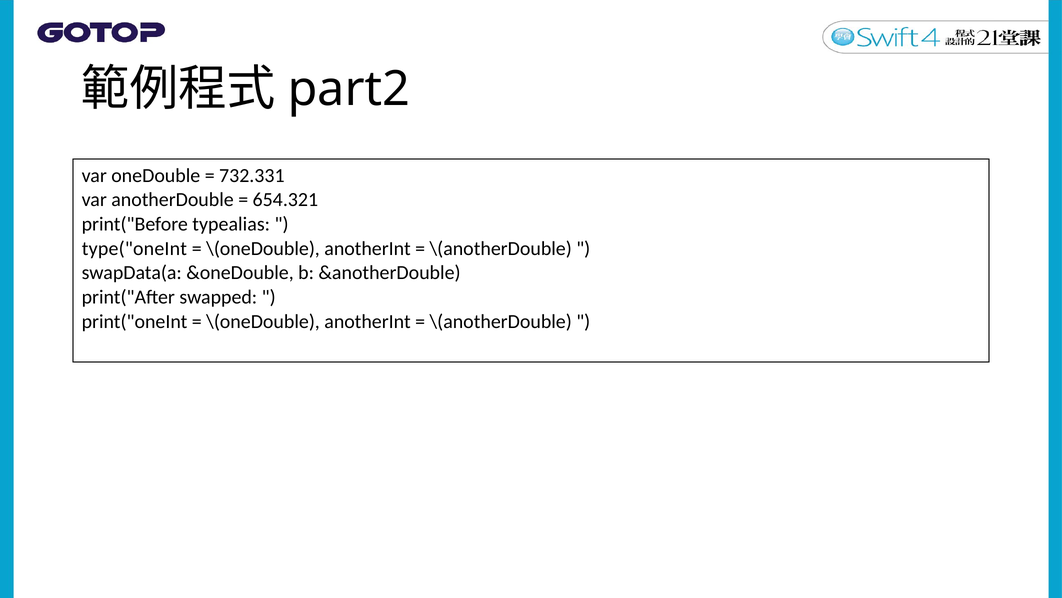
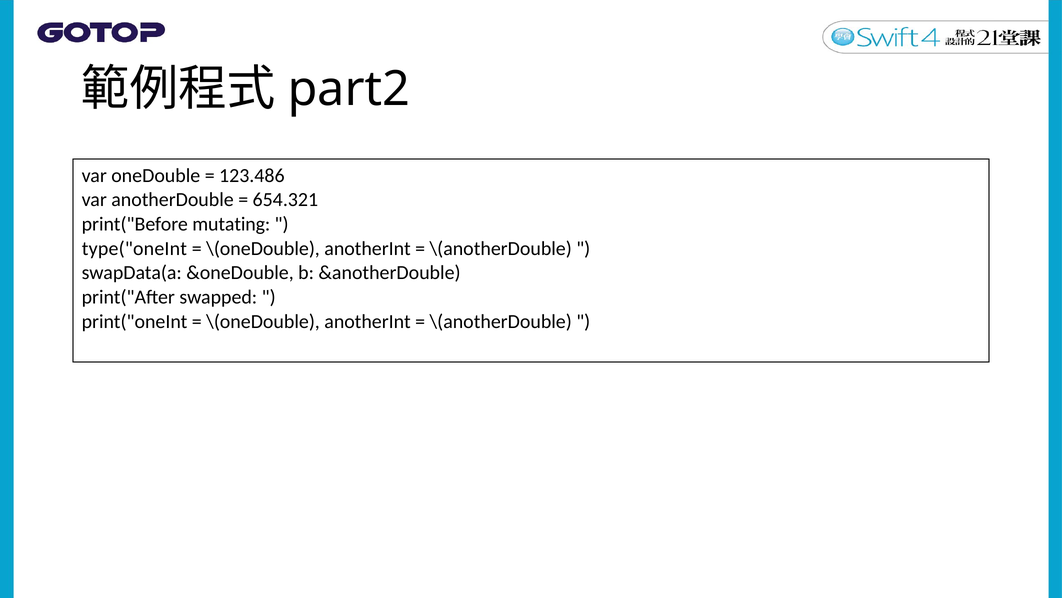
732.331: 732.331 -> 123.486
typealias: typealias -> mutating
